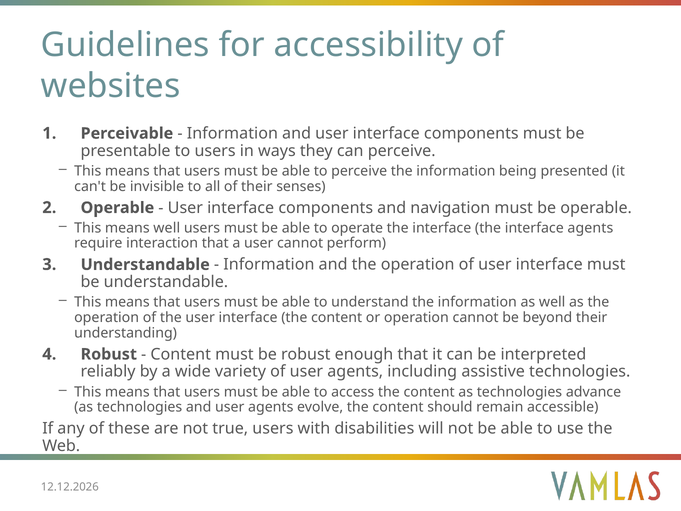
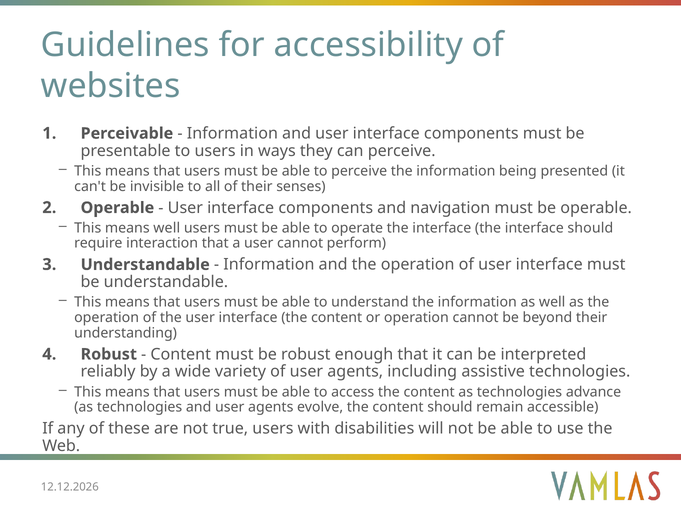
interface agents: agents -> should
